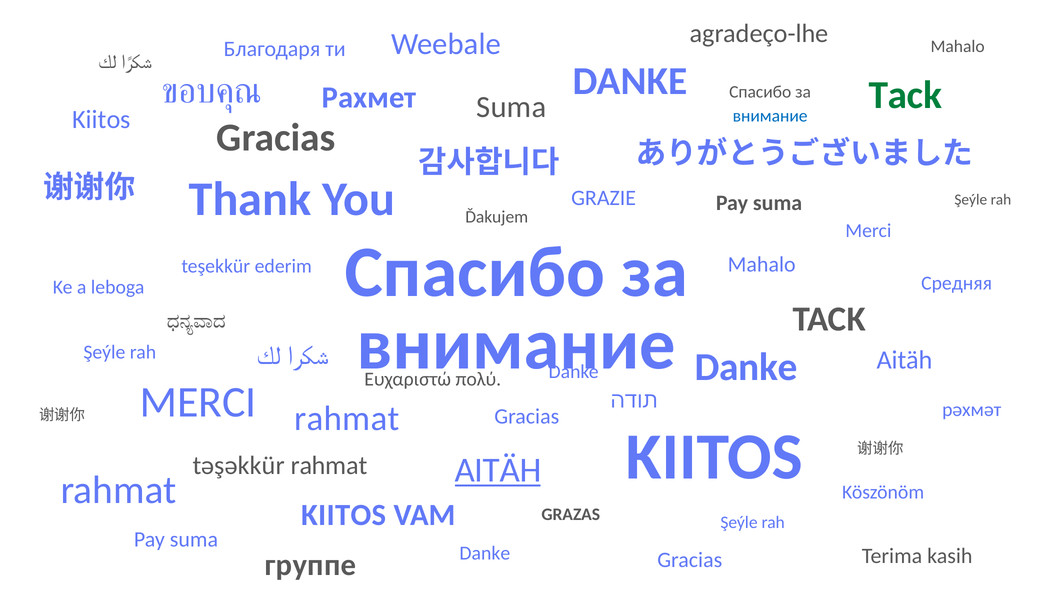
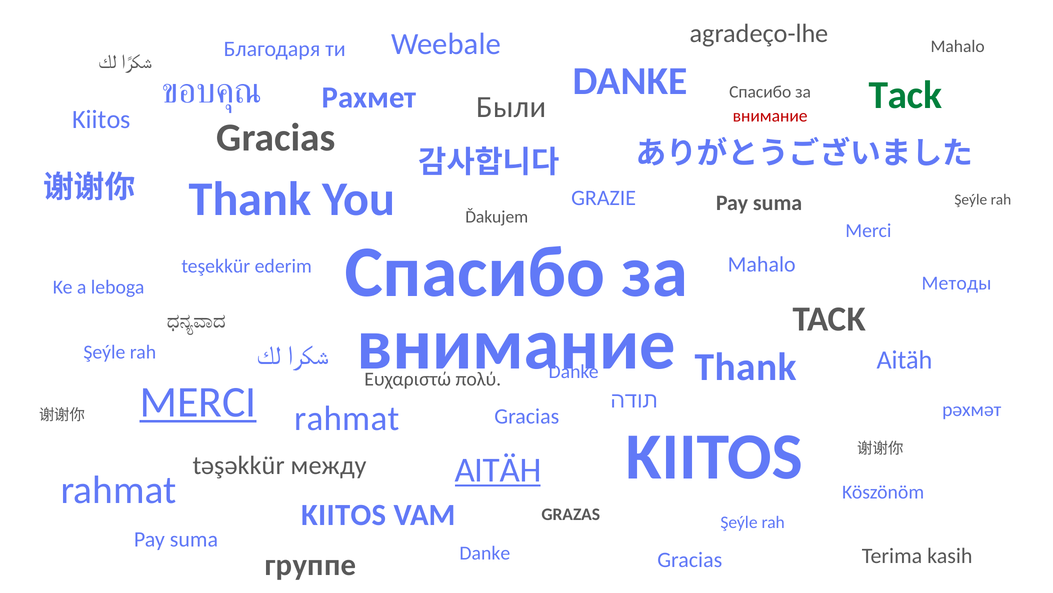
Suma at (511, 107): Suma -> Были
внимание at (770, 116) colour: blue -> red
Средняя: Средняя -> Методы
Danke at (746, 367): Danke -> Thank
MERCI at (198, 402) underline: none -> present
təşəkkür rahmat: rahmat -> между
